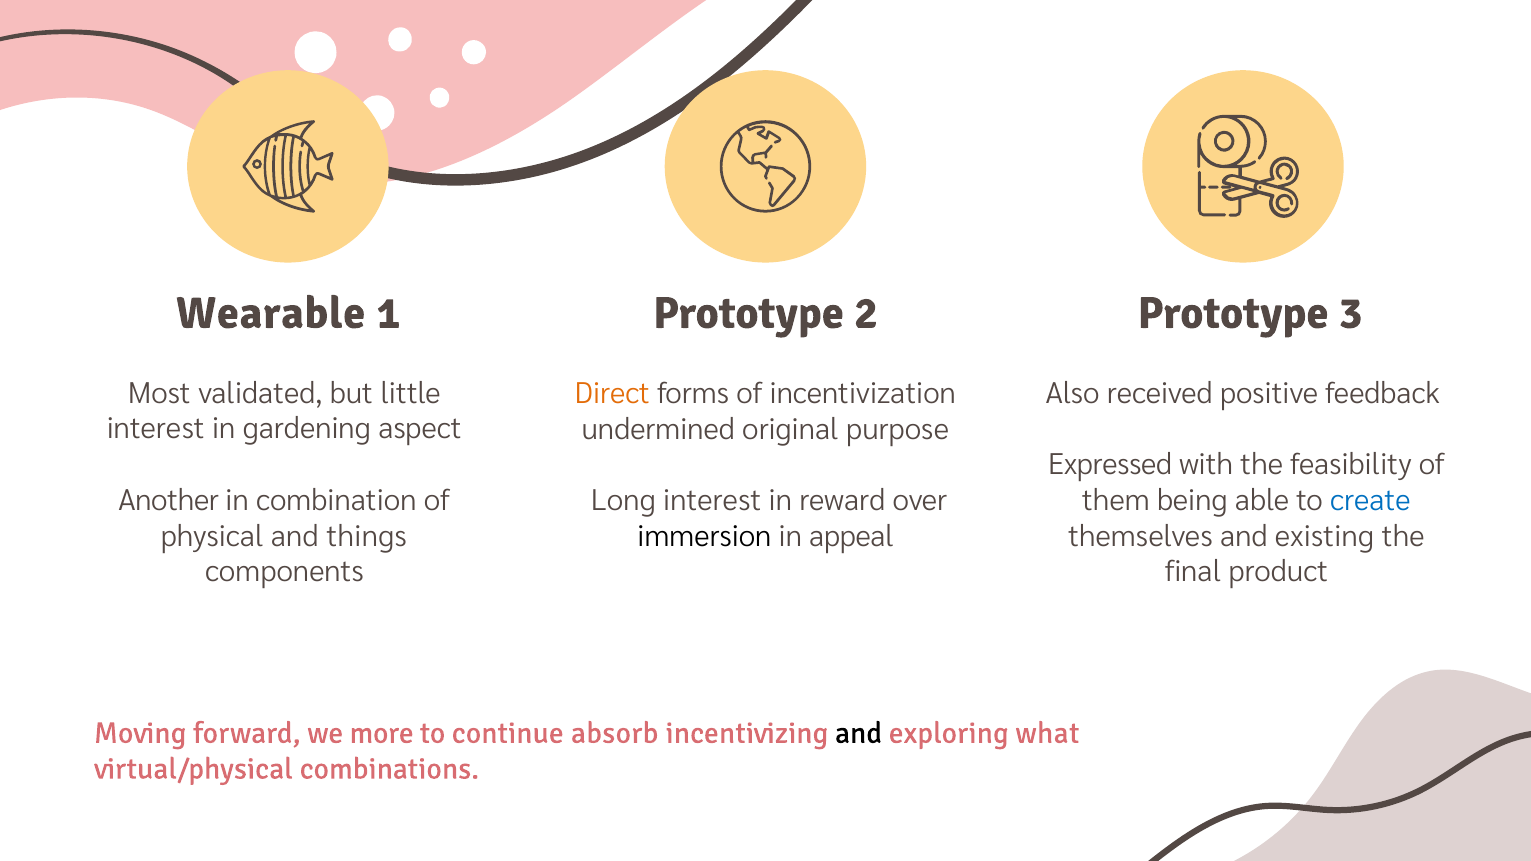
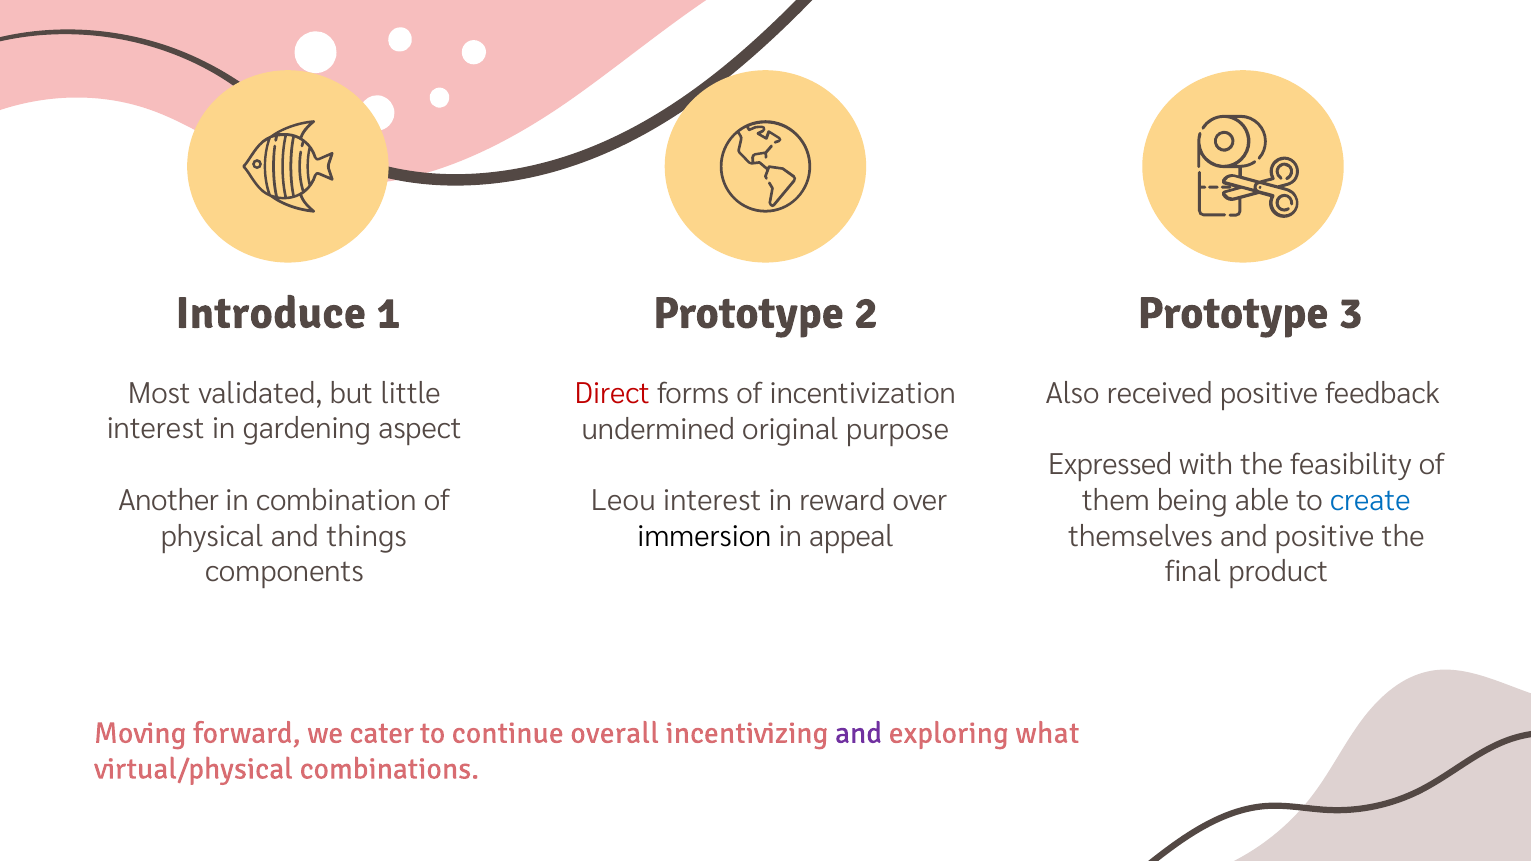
Wearable: Wearable -> Introduce
Direct colour: orange -> red
Long: Long -> Leou
and existing: existing -> positive
more: more -> cater
absorb: absorb -> overall
and at (859, 733) colour: black -> purple
